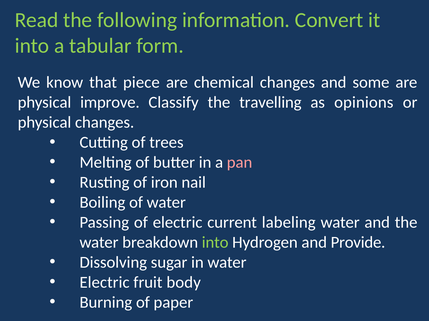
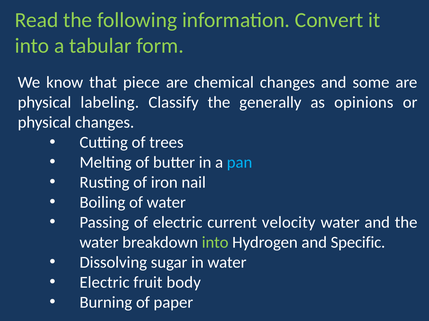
improve: improve -> labeling
travelling: travelling -> generally
pan colour: pink -> light blue
labeling: labeling -> velocity
Provide: Provide -> Specific
